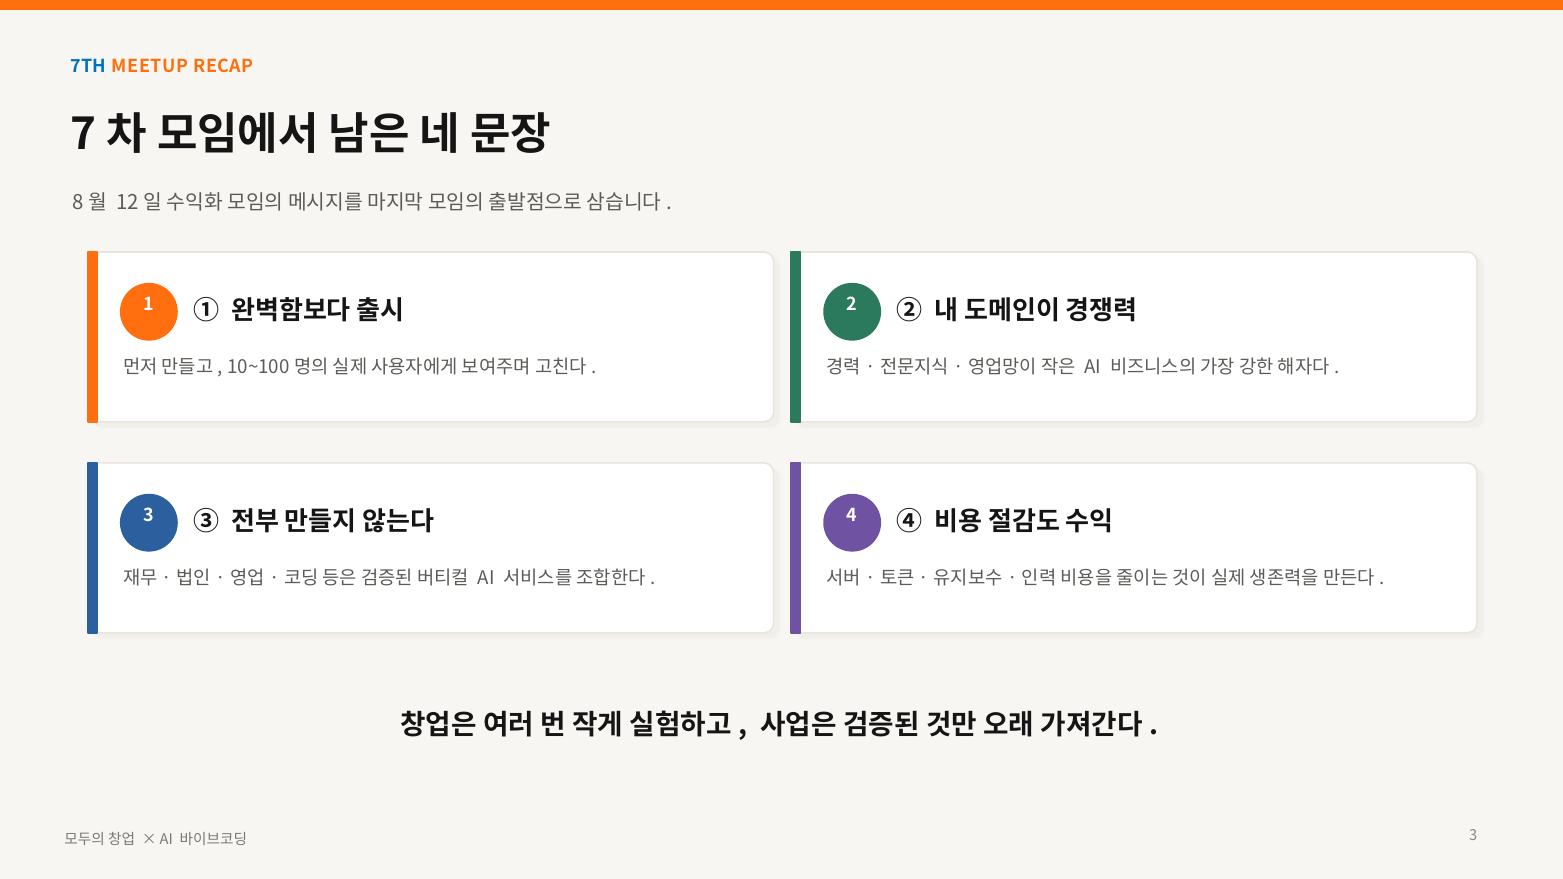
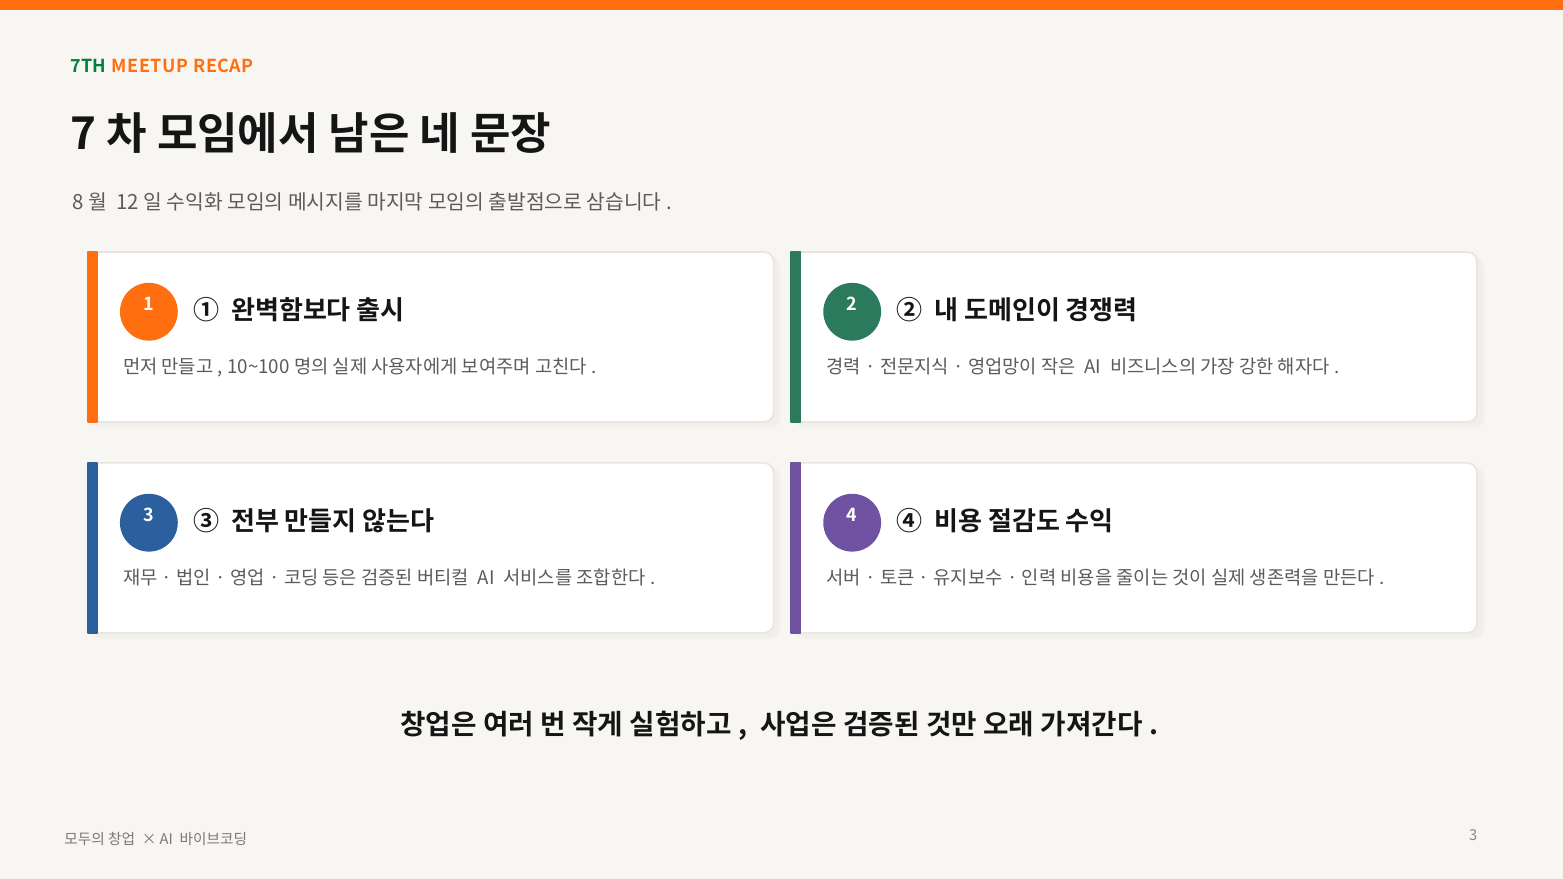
7TH colour: blue -> green
